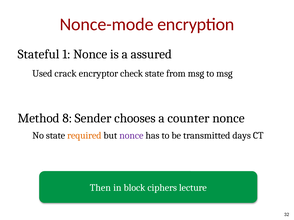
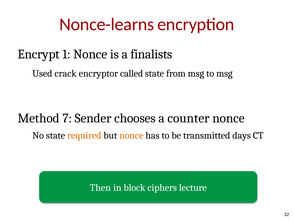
Nonce-mode: Nonce-mode -> Nonce-learns
Stateful: Stateful -> Encrypt
assured: assured -> finalists
check: check -> called
8: 8 -> 7
nonce at (131, 136) colour: purple -> orange
